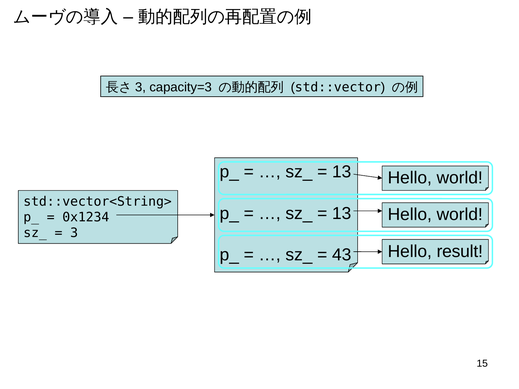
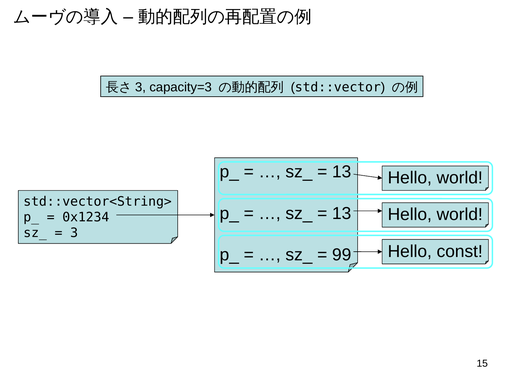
result: result -> const
43: 43 -> 99
